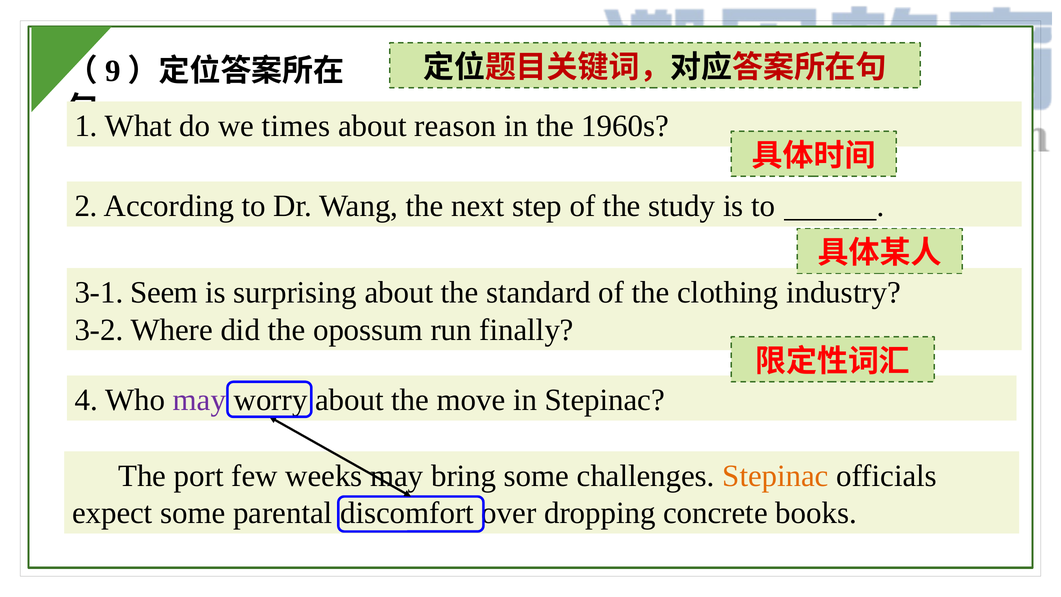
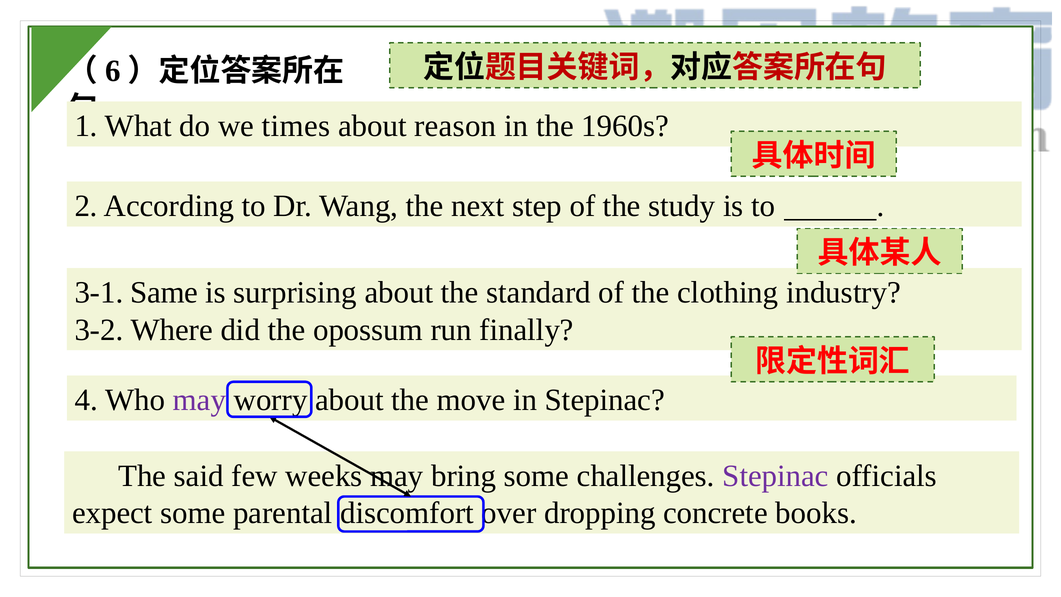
9: 9 -> 6
Seem: Seem -> Same
port: port -> said
Stepinac at (776, 476) colour: orange -> purple
